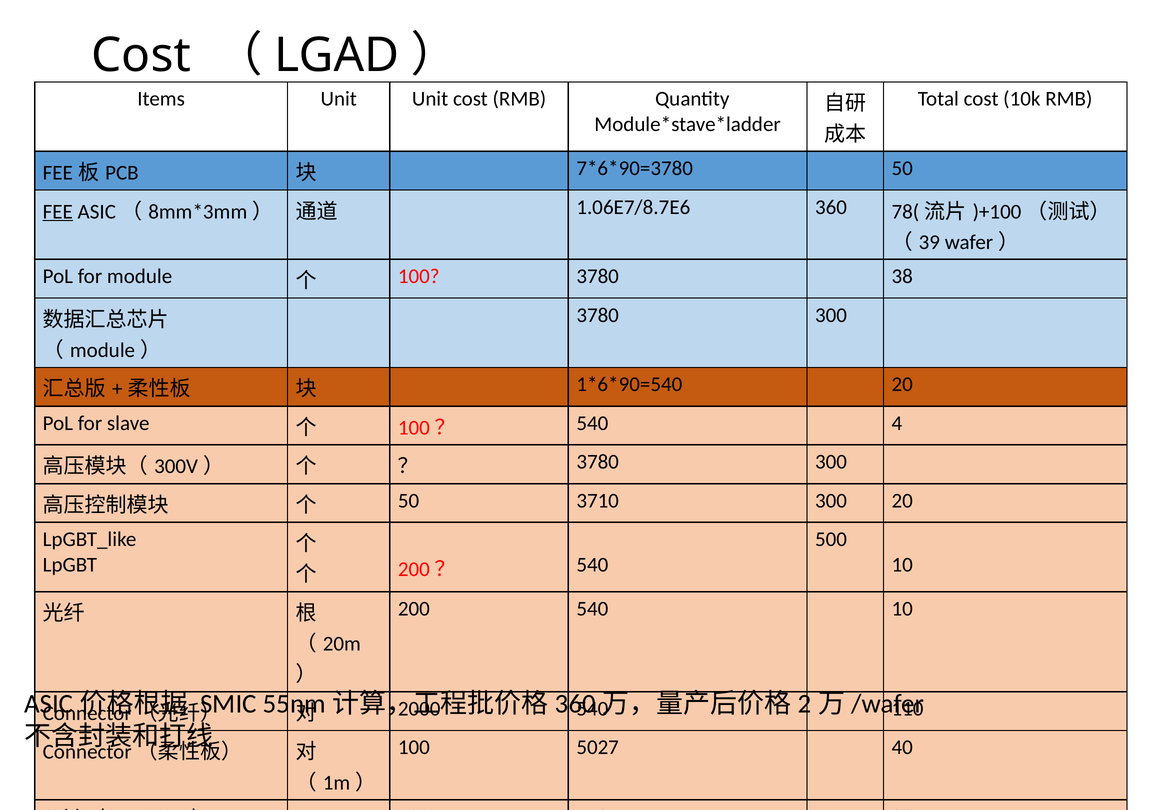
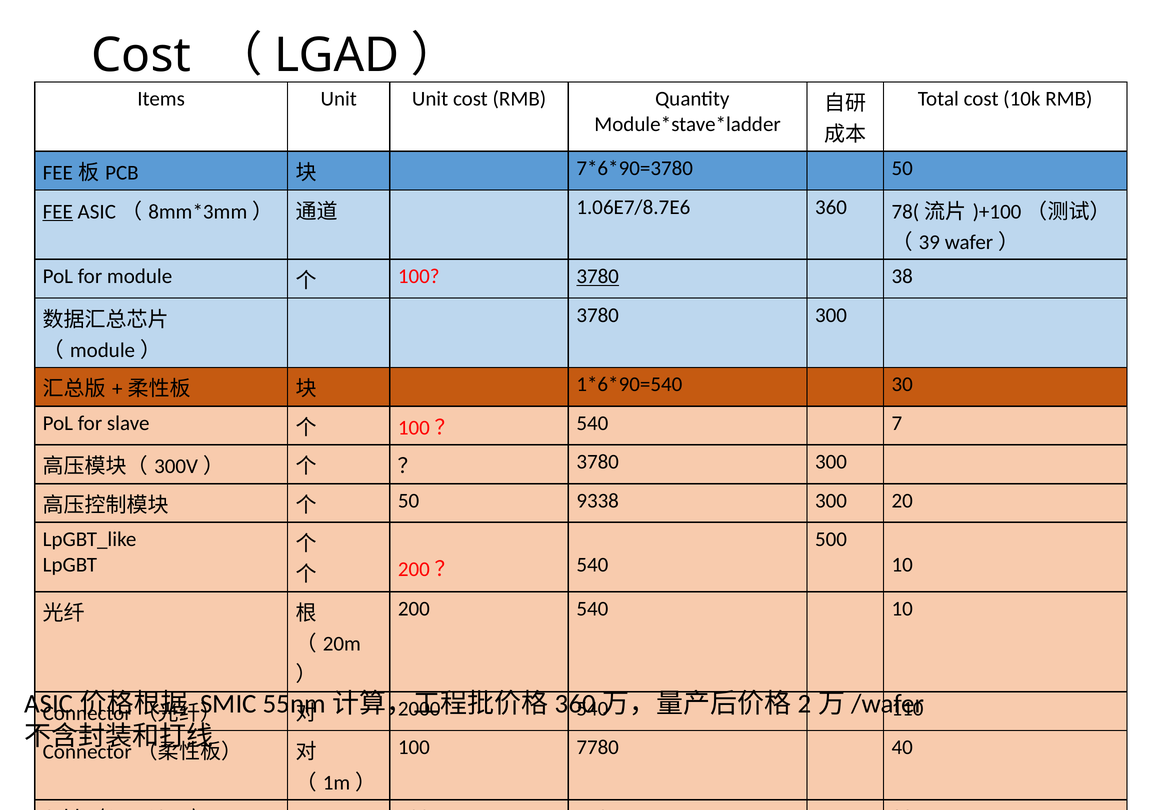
3780 at (598, 276) underline: none -> present
20 at (902, 384): 20 -> 30
540 4: 4 -> 7
3710: 3710 -> 9338
5027: 5027 -> 7780
